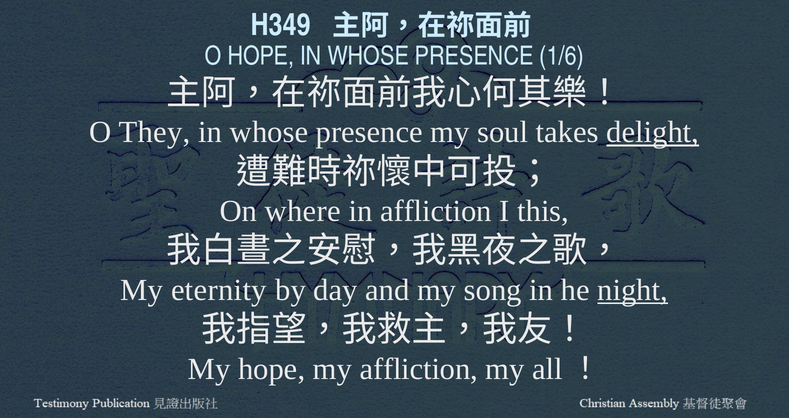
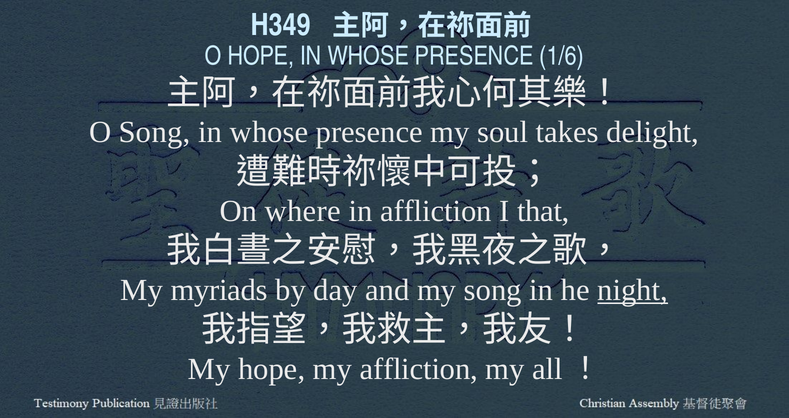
O They: They -> Song
delight underline: present -> none
this: this -> that
eternity: eternity -> myriads
